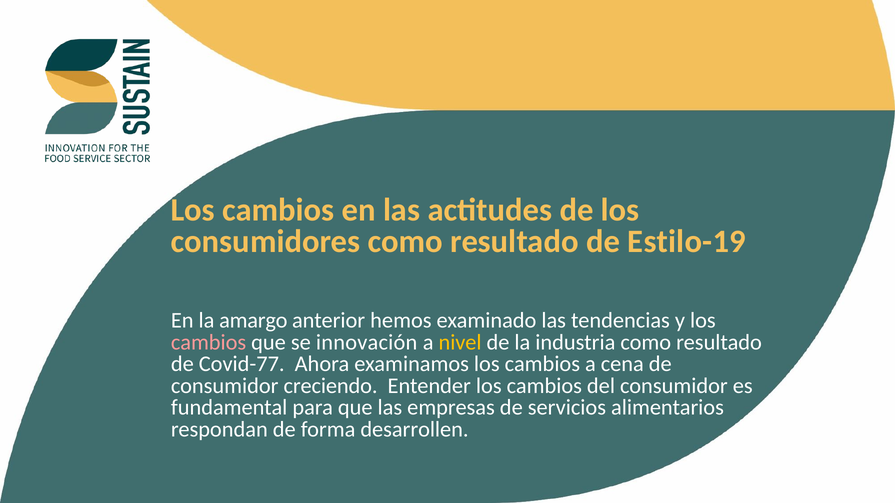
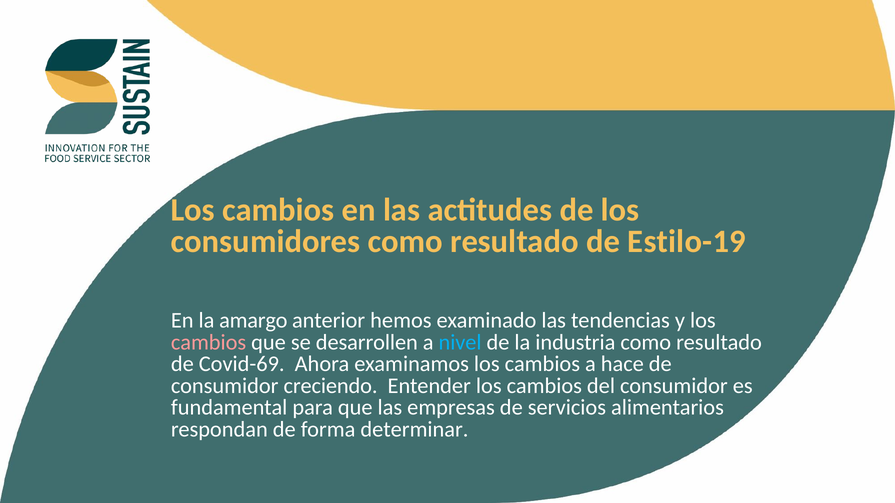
innovación: innovación -> desarrollen
nivel colour: yellow -> light blue
Covid-77: Covid-77 -> Covid-69
cena: cena -> hace
desarrollen: desarrollen -> determinar
